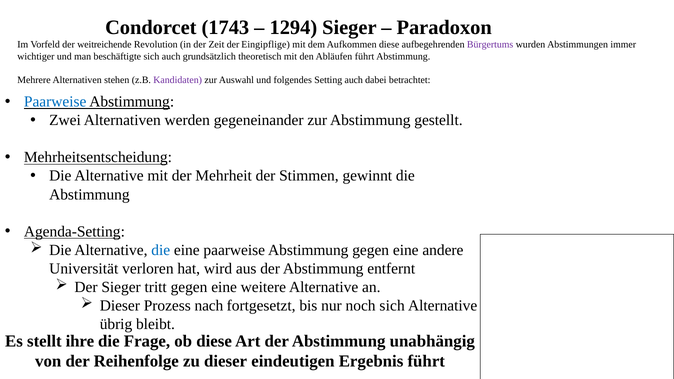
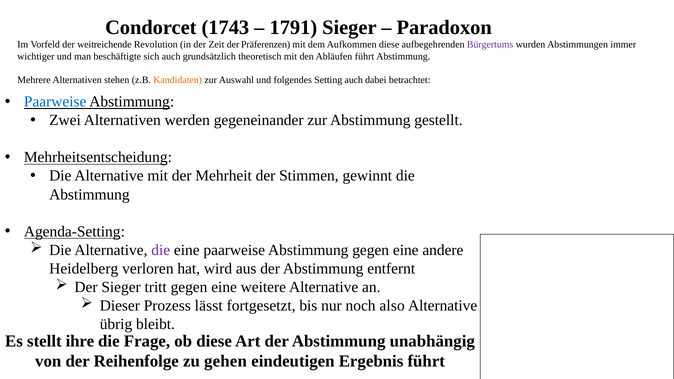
1294: 1294 -> 1791
Eingipflige: Eingipflige -> Präferenzen
Kandidaten colour: purple -> orange
die at (161, 250) colour: blue -> purple
Universität: Universität -> Heidelberg
nach: nach -> lässt
noch sich: sich -> also
zu dieser: dieser -> gehen
